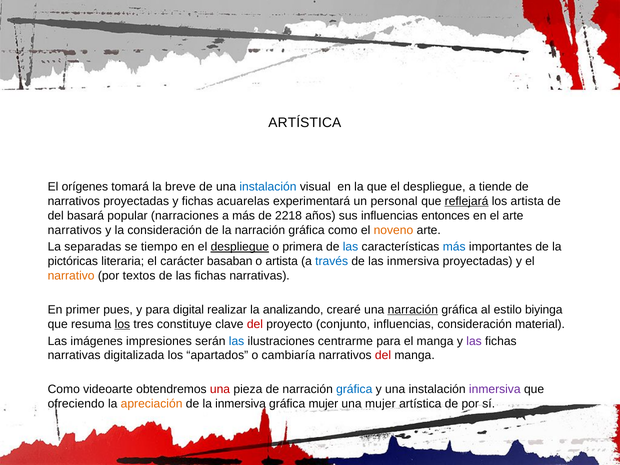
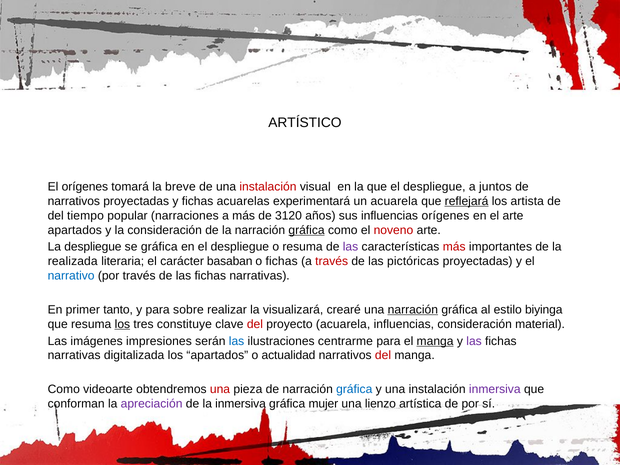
ARTÍSTICA at (305, 123): ARTÍSTICA -> ARTÍSTICO
instalación at (268, 187) colour: blue -> red
tiende: tiende -> juntos
un personal: personal -> acuarela
basará: basará -> tiempo
2218: 2218 -> 3120
influencias entonces: entonces -> orígenes
narrativos at (75, 230): narrativos -> apartados
gráfica at (307, 230) underline: none -> present
noveno colour: orange -> red
La separadas: separadas -> despliegue
se tiempo: tiempo -> gráfica
despliegue at (240, 247) underline: present -> none
o primera: primera -> resuma
las at (351, 247) colour: blue -> purple
más at (454, 247) colour: blue -> red
pictóricas: pictóricas -> realizada
o artista: artista -> fichas
través at (332, 261) colour: blue -> red
las inmersiva: inmersiva -> pictóricas
narrativo colour: orange -> blue
por textos: textos -> través
pues: pues -> tanto
digital: digital -> sobre
analizando: analizando -> visualizará
proyecto conjunto: conjunto -> acuarela
manga at (435, 341) underline: none -> present
cambiaría: cambiaría -> actualidad
ofreciendo: ofreciendo -> conforman
apreciación colour: orange -> purple
una mujer: mujer -> lienzo
